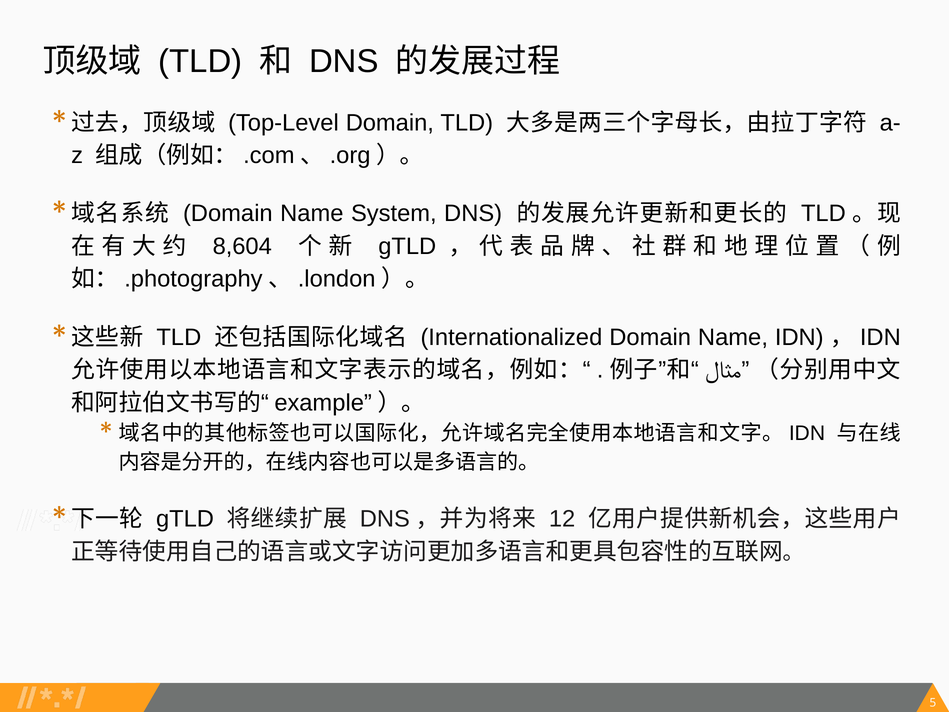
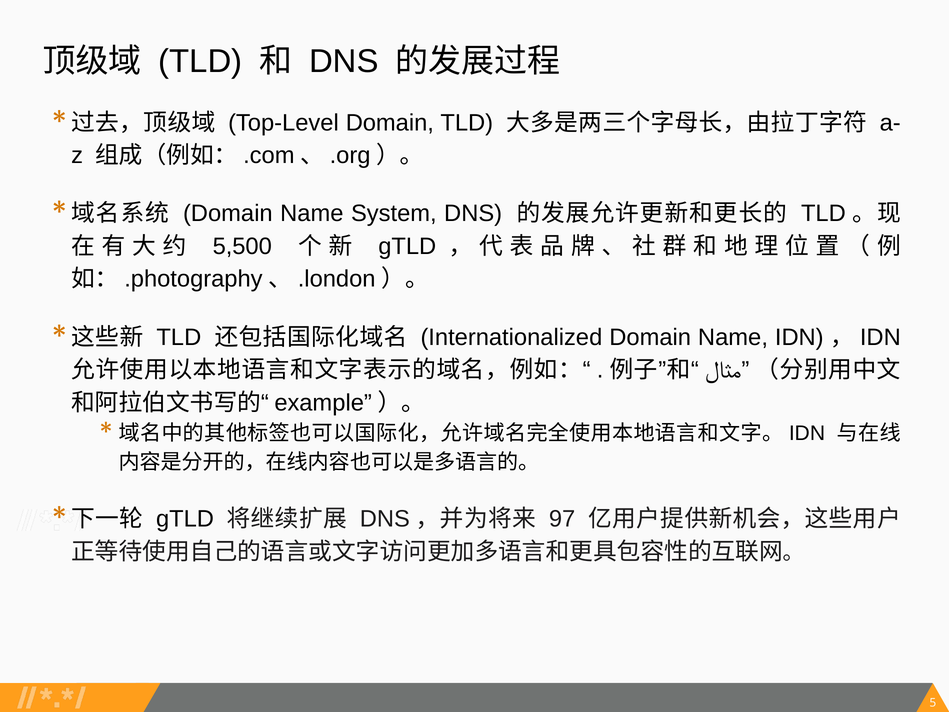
8,604: 8,604 -> 5,500
12: 12 -> 97
